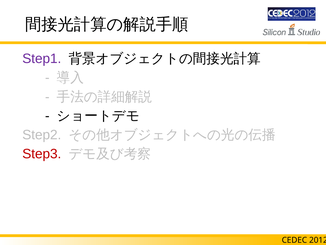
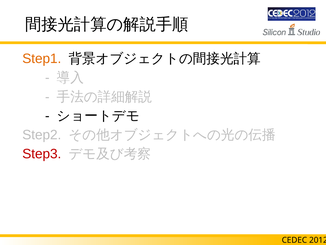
Step1 colour: purple -> orange
